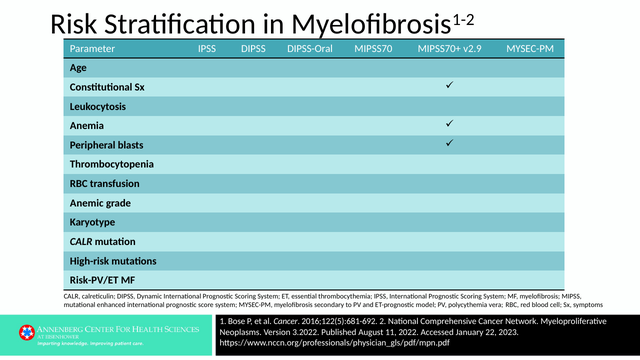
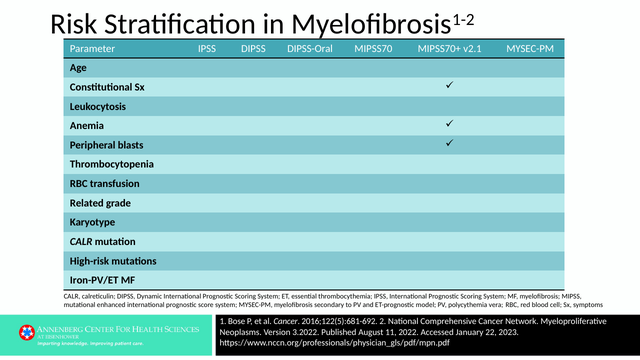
v2.9: v2.9 -> v2.1
Anemic: Anemic -> Related
Risk-PV/ET: Risk-PV/ET -> Iron-PV/ET
